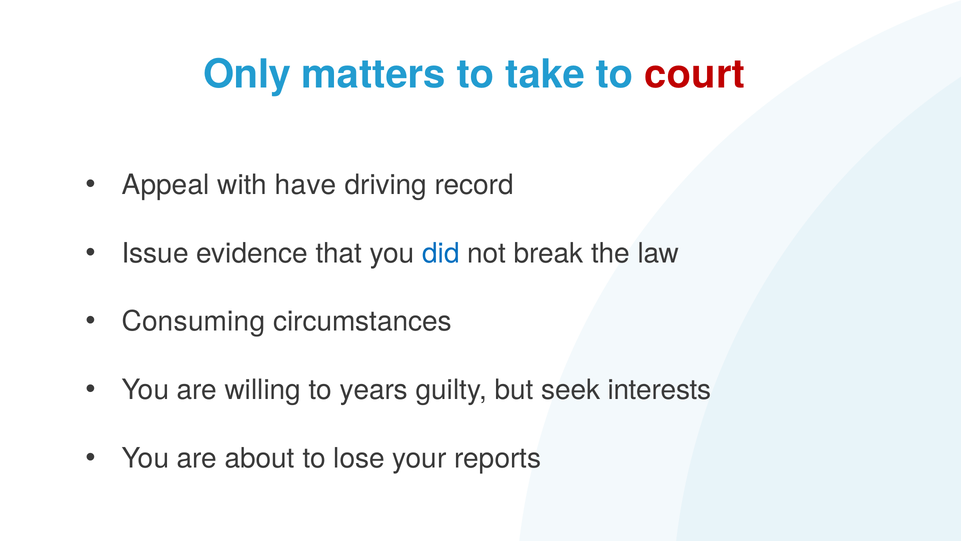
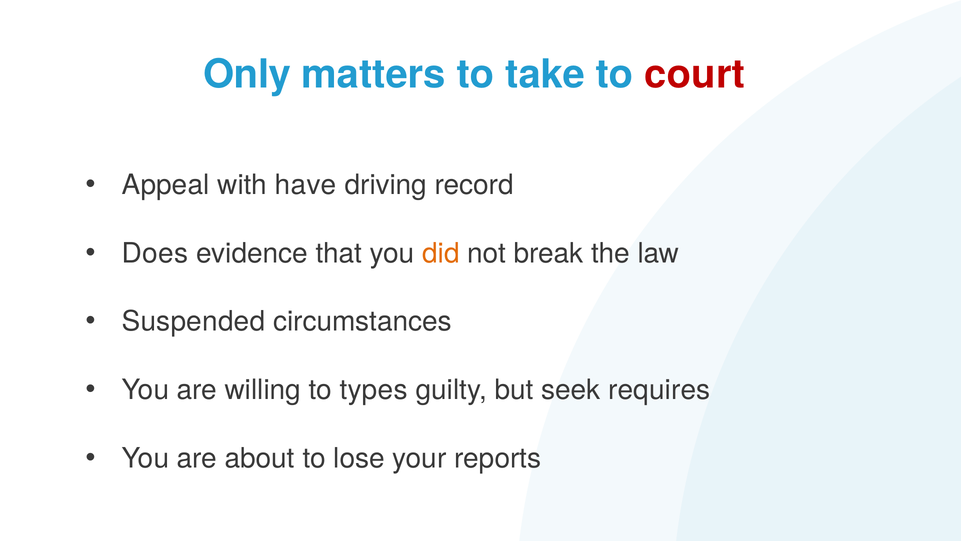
Issue: Issue -> Does
did colour: blue -> orange
Consuming: Consuming -> Suspended
years: years -> types
interests: interests -> requires
